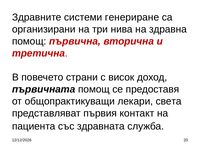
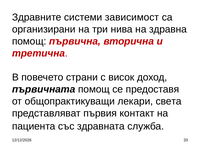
генериране: генериране -> зависимост
